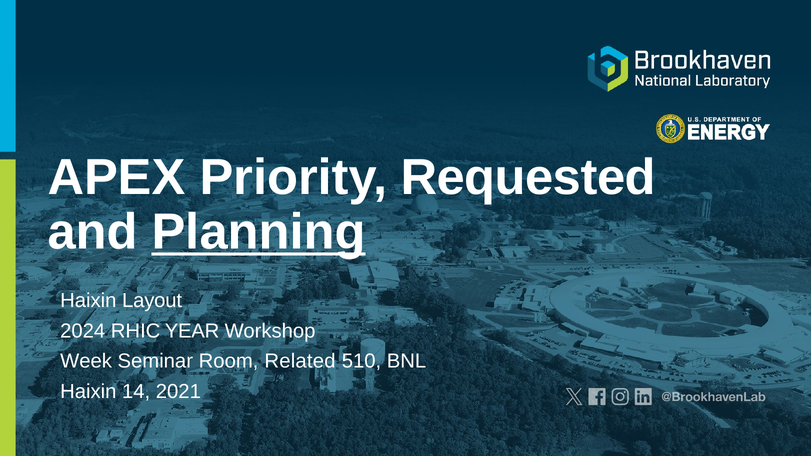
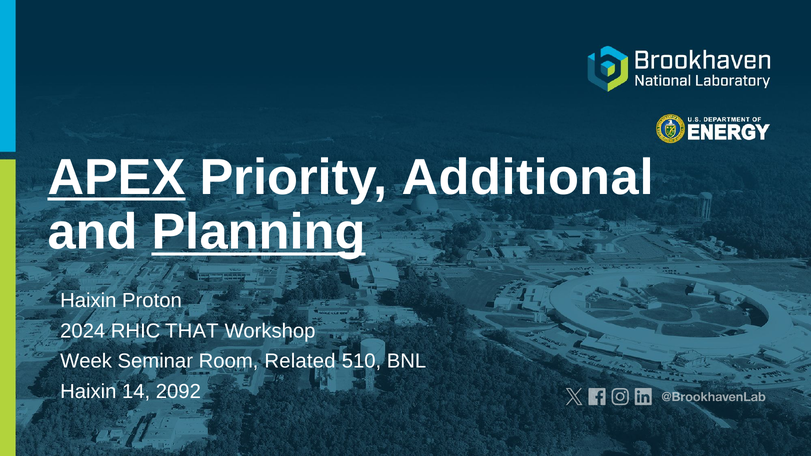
APEX underline: none -> present
Requested: Requested -> Additional
Layout: Layout -> Proton
YEAR: YEAR -> THAT
2021: 2021 -> 2092
